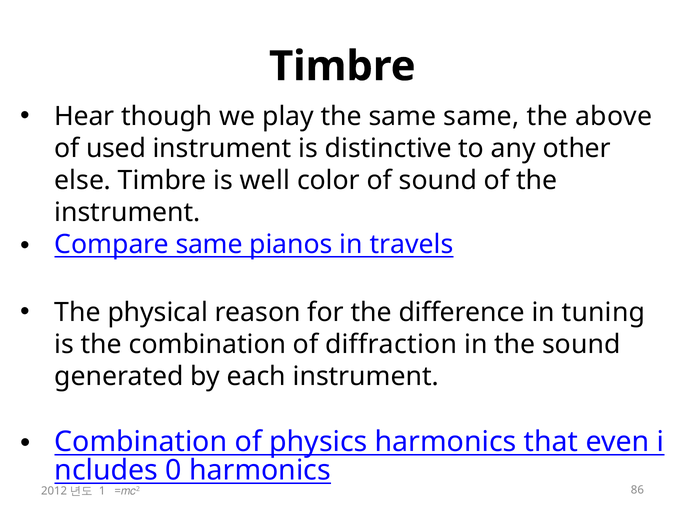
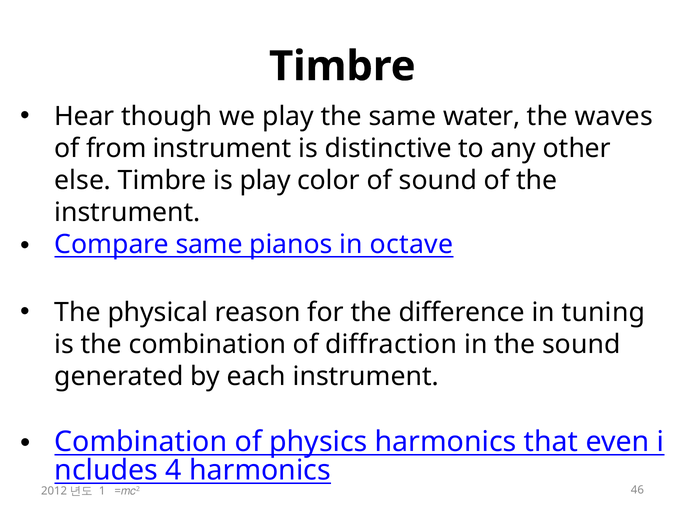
same same: same -> water
above: above -> waves
used: used -> from
is well: well -> play
travels: travels -> octave
0: 0 -> 4
86: 86 -> 46
